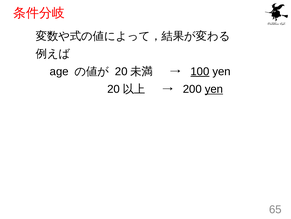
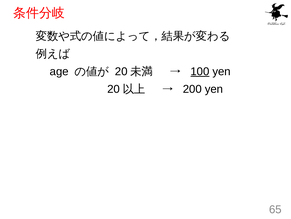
yen at (214, 89) underline: present -> none
